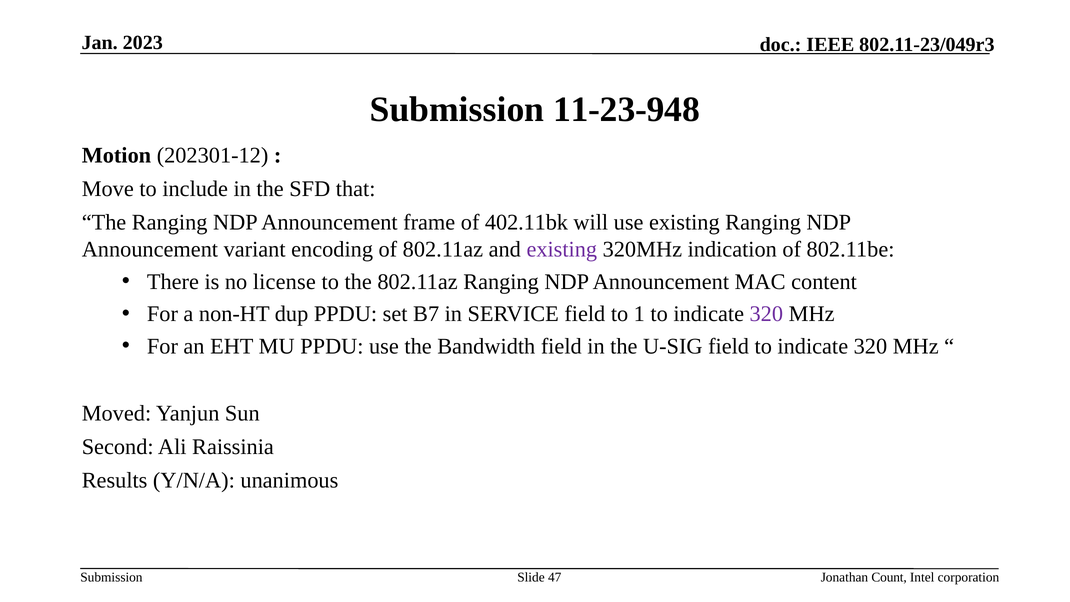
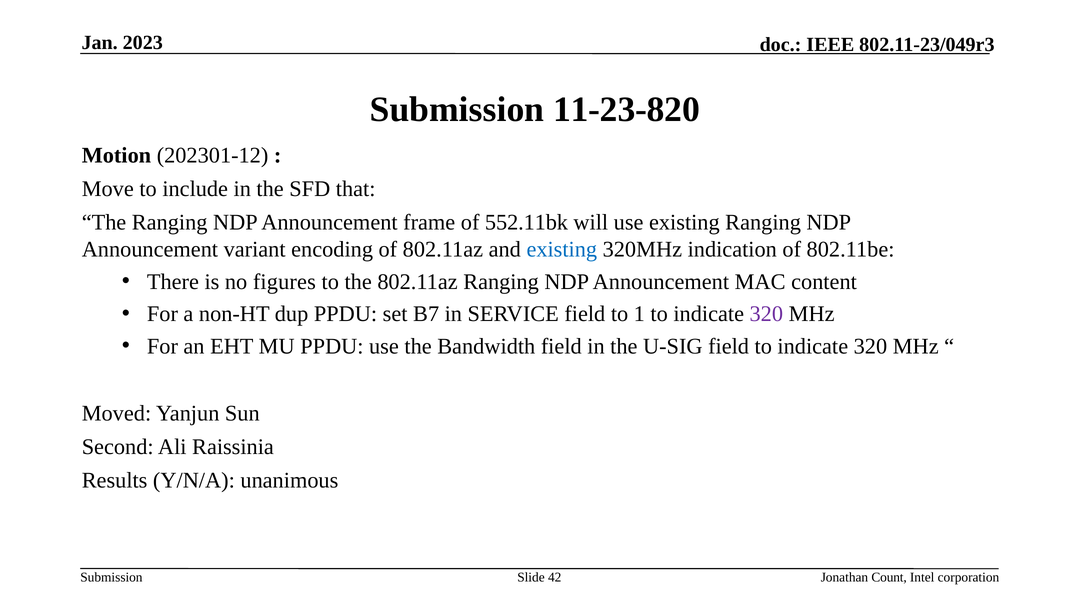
11-23-948: 11-23-948 -> 11-23-820
402.11bk: 402.11bk -> 552.11bk
existing at (562, 249) colour: purple -> blue
license: license -> figures
47: 47 -> 42
